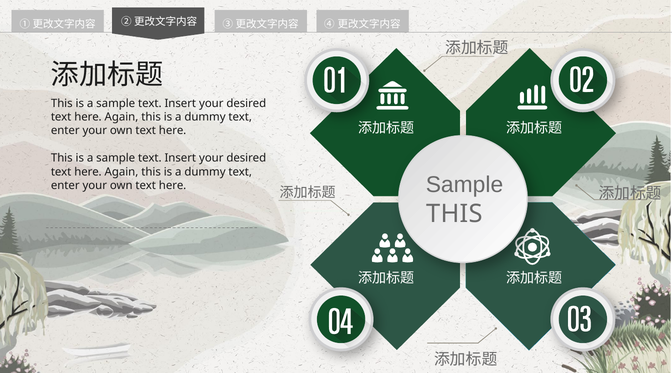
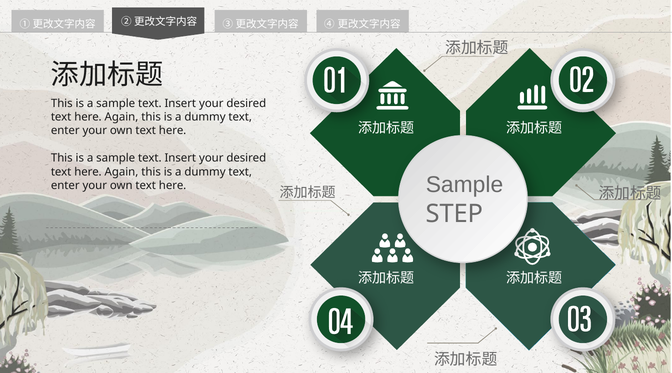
THIS at (454, 214): THIS -> STEP
